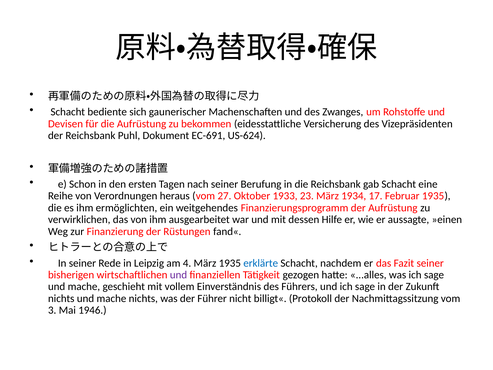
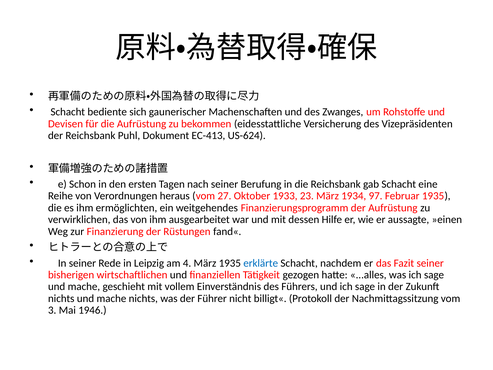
EC-691: EC-691 -> EC-413
17: 17 -> 97
und at (178, 275) colour: purple -> black
